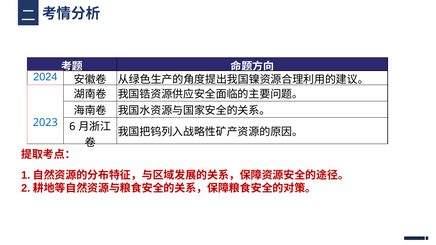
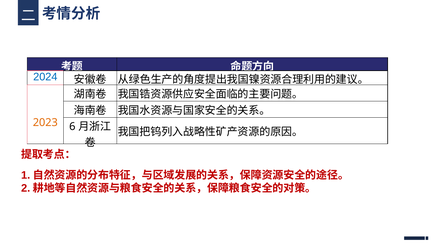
2023 colour: blue -> orange
